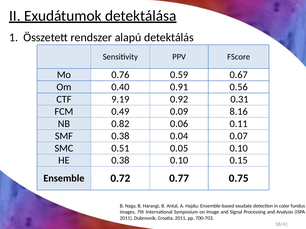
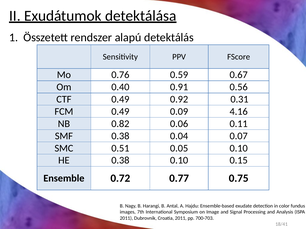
CTF 9.19: 9.19 -> 0.49
8.16: 8.16 -> 4.16
